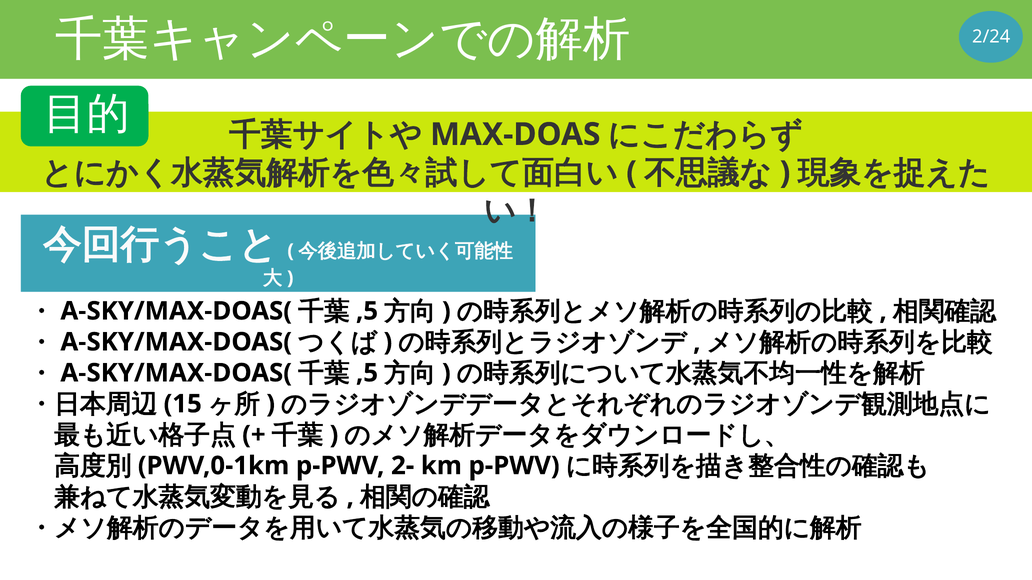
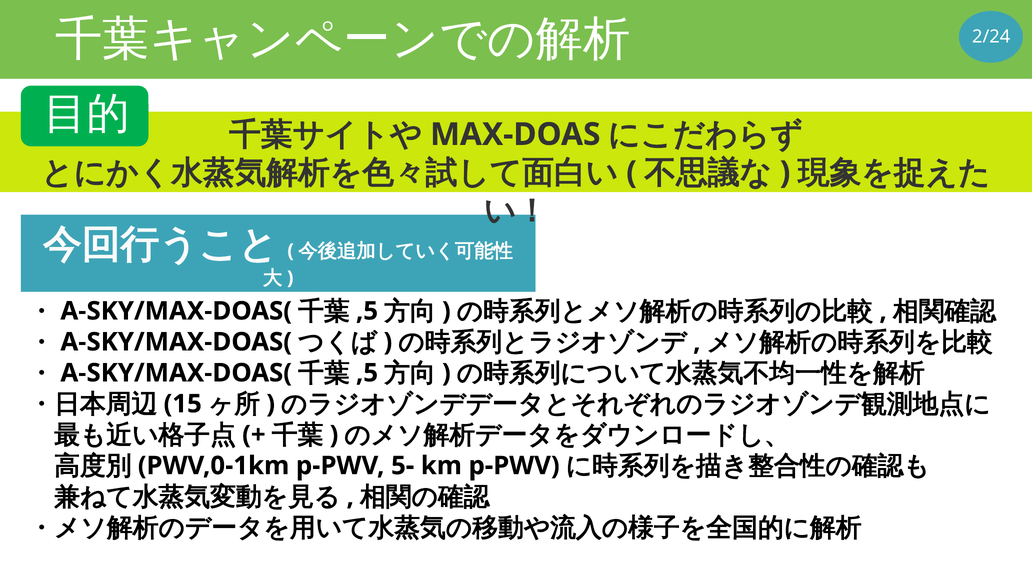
2-: 2- -> 5-
